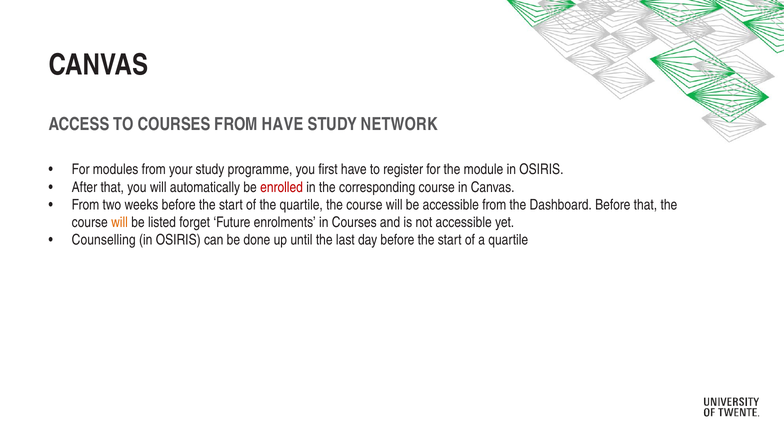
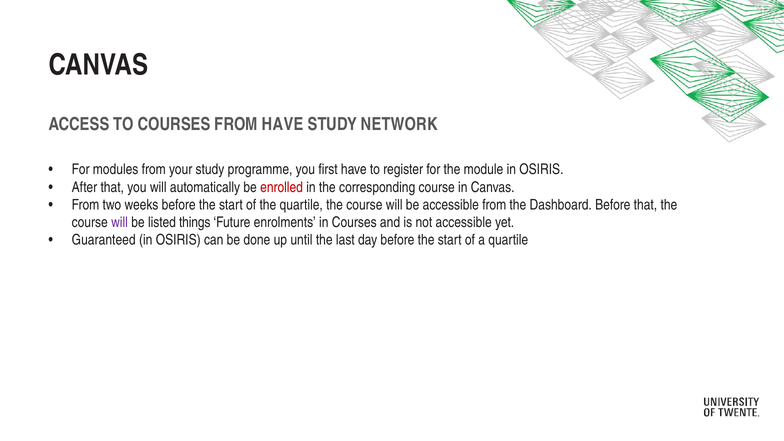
will at (120, 222) colour: orange -> purple
forget: forget -> things
Counselling: Counselling -> Guaranteed
